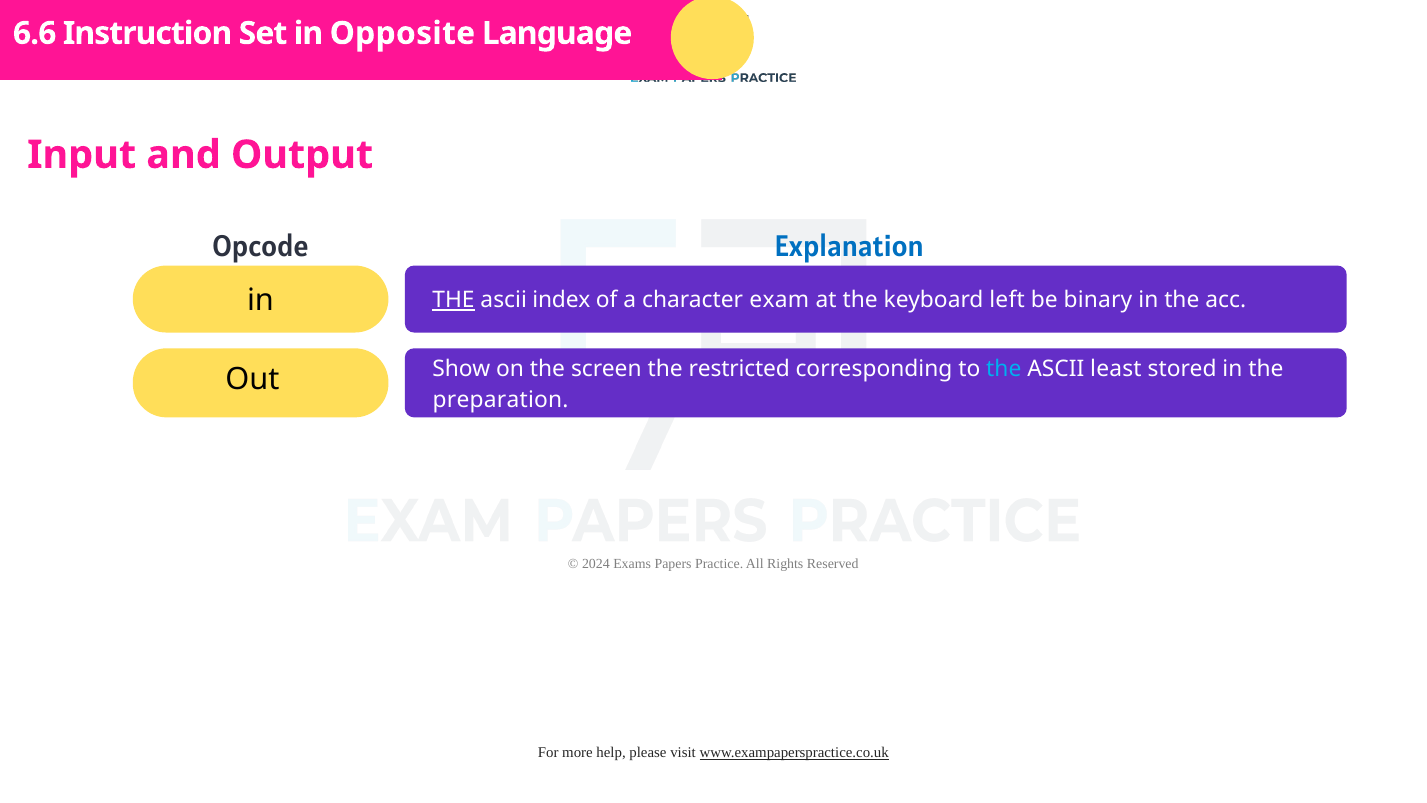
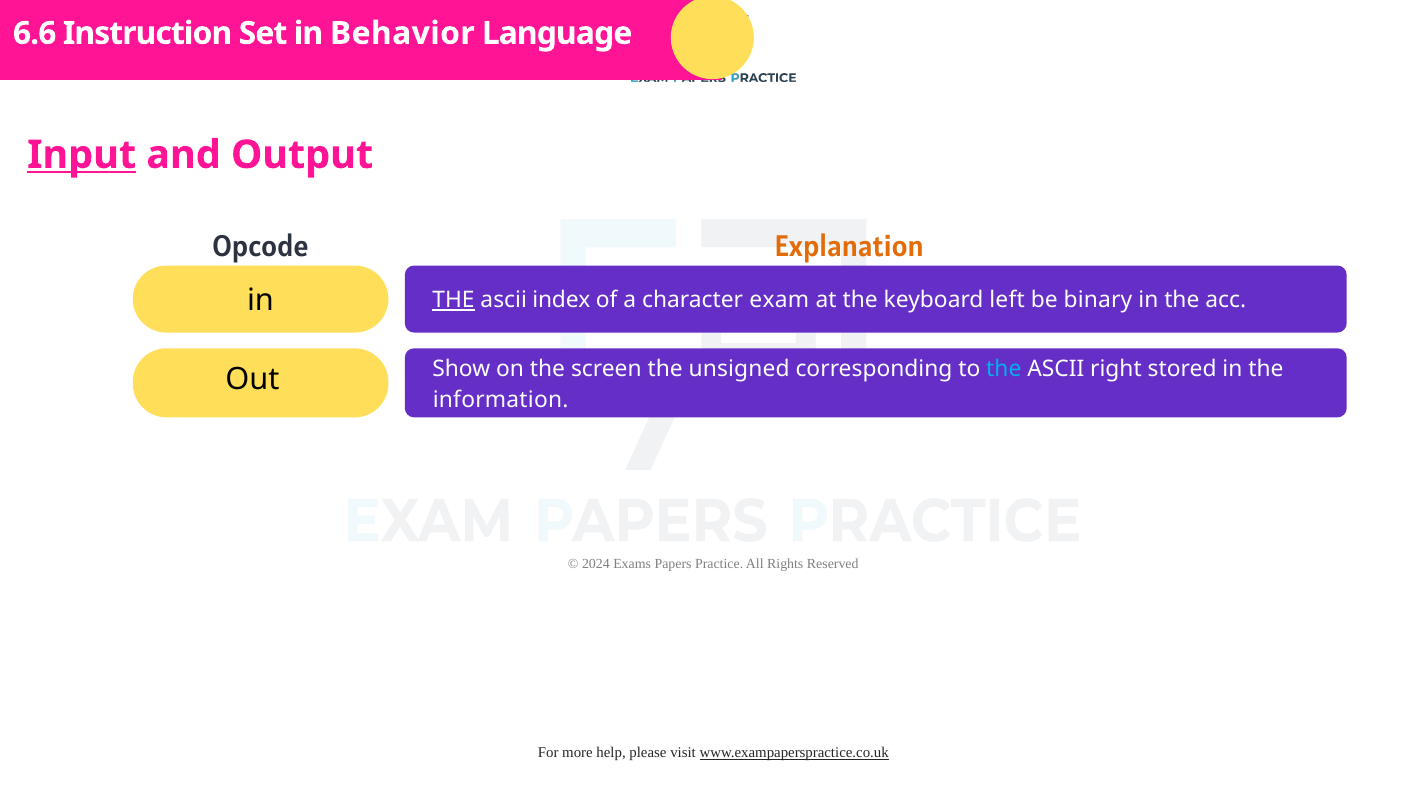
Opposite: Opposite -> Behavior
Input underline: none -> present
Explanation colour: blue -> orange
restricted: restricted -> unsigned
least: least -> right
preparation: preparation -> information
